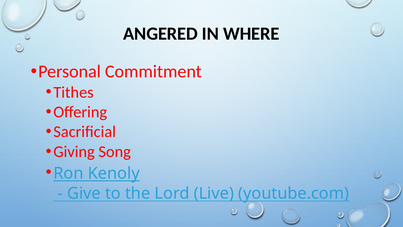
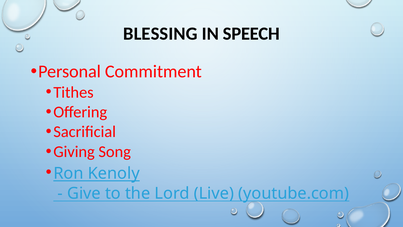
ANGERED: ANGERED -> BLESSING
WHERE: WHERE -> SPEECH
